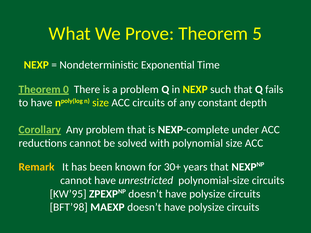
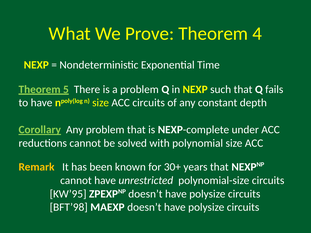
5: 5 -> 4
0: 0 -> 5
